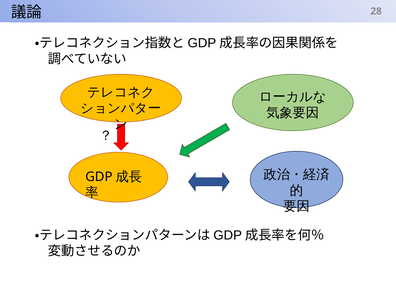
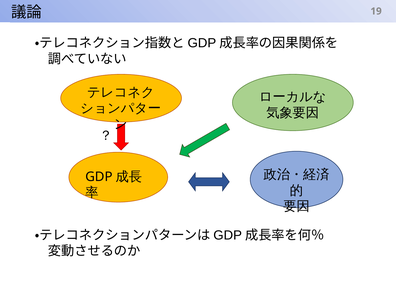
28: 28 -> 19
